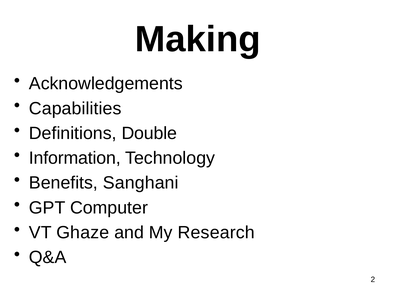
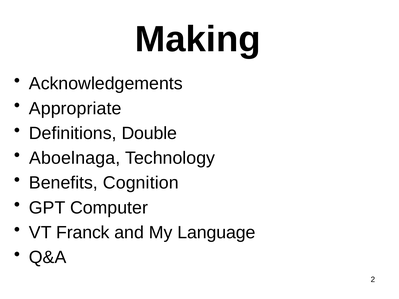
Capabilities: Capabilities -> Appropriate
Information: Information -> Aboelnaga
Sanghani: Sanghani -> Cognition
Ghaze: Ghaze -> Franck
Research: Research -> Language
